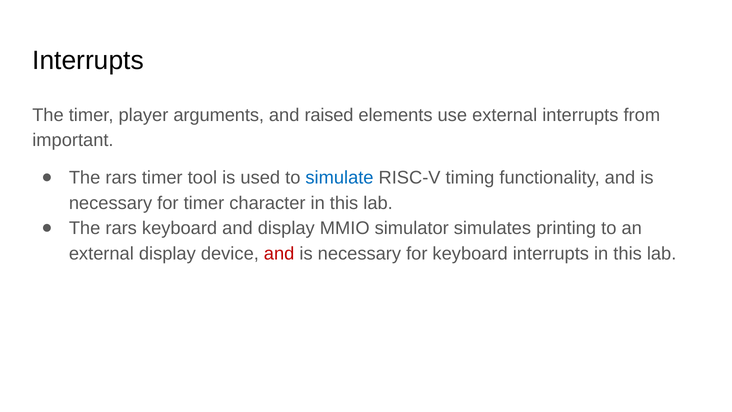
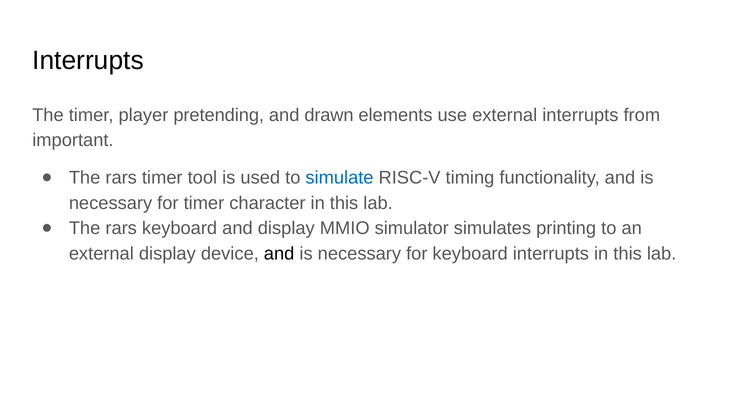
arguments: arguments -> pretending
raised: raised -> drawn
and at (279, 254) colour: red -> black
